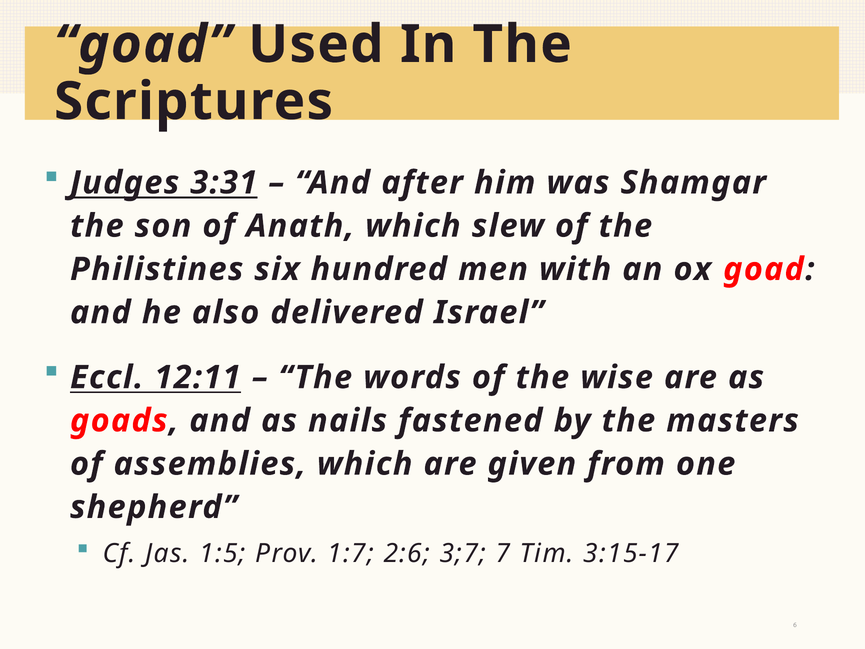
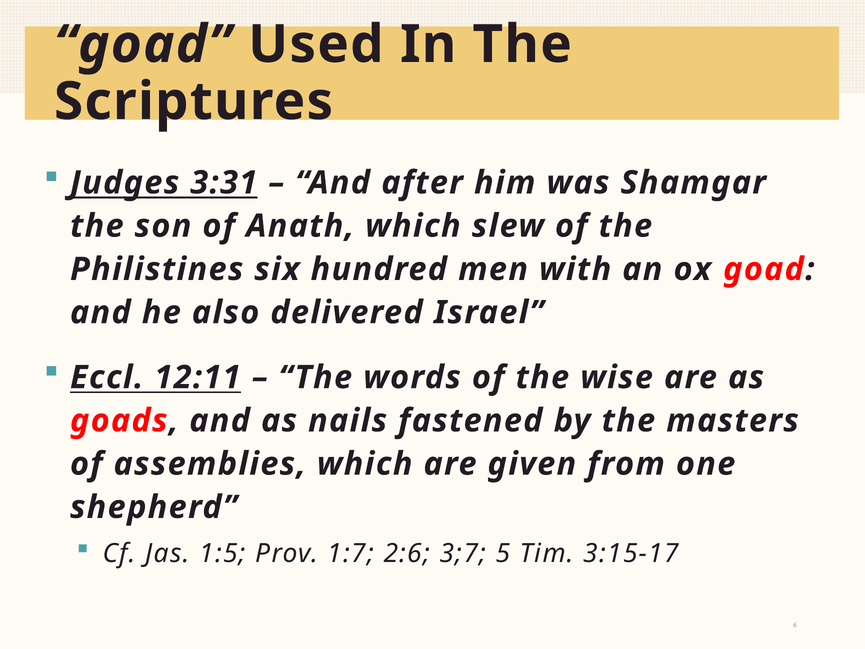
7: 7 -> 5
